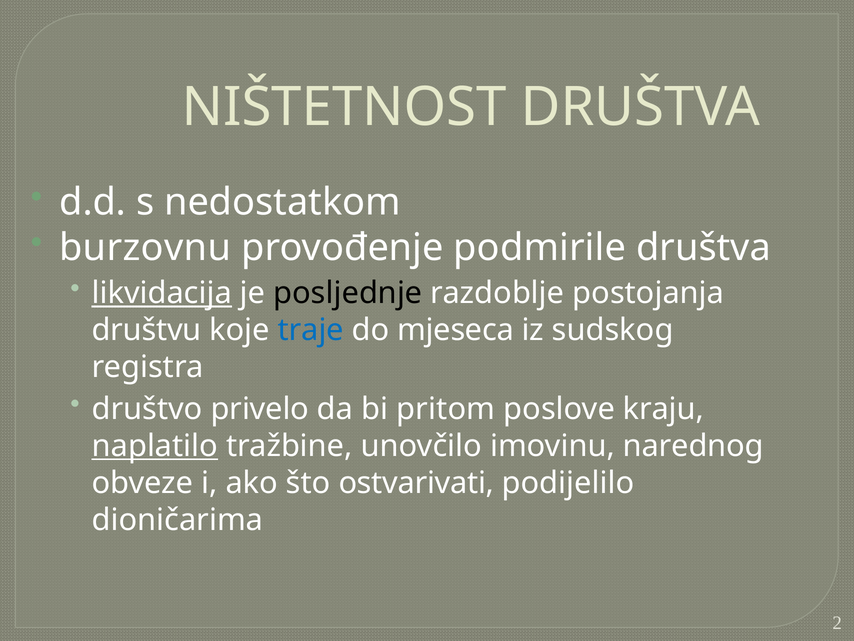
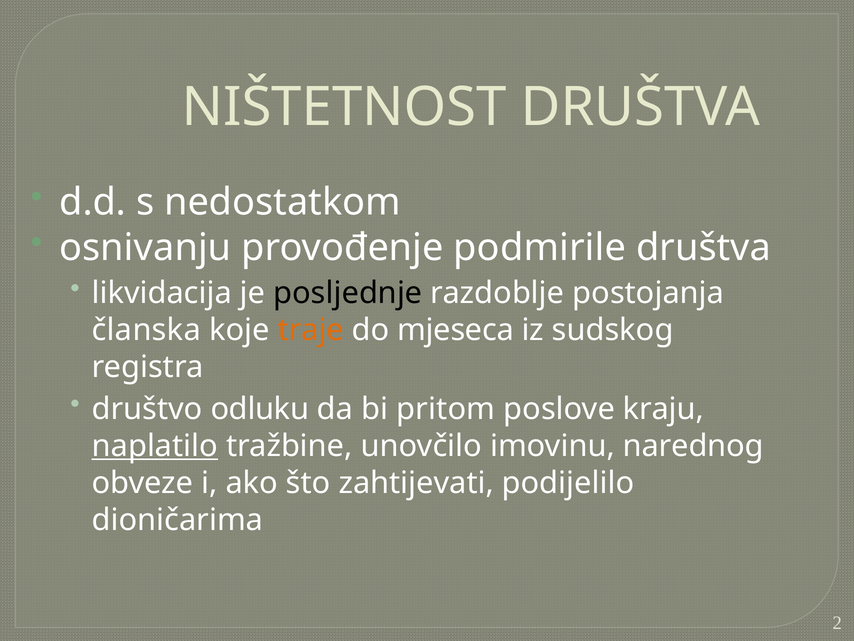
burzovnu: burzovnu -> osnivanju
likvidacija underline: present -> none
društvu: društvu -> članska
traje colour: blue -> orange
privelo: privelo -> odluku
ostvarivati: ostvarivati -> zahtijevati
